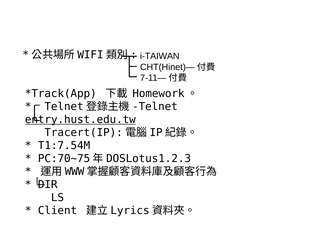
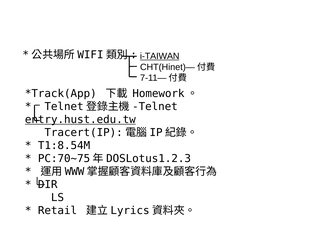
i-TAIWAN underline: none -> present
T1:7.54M: T1:7.54M -> T1:8.54M
Client: Client -> Retail
